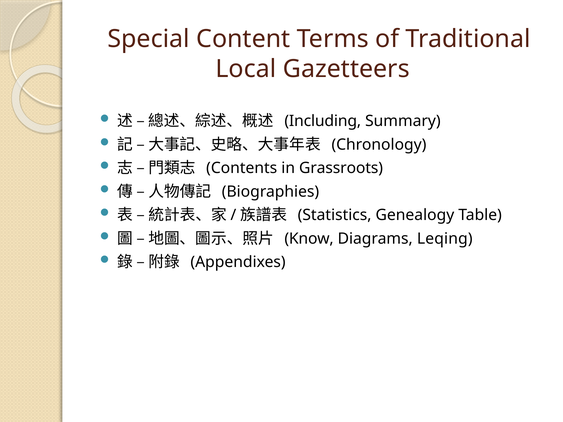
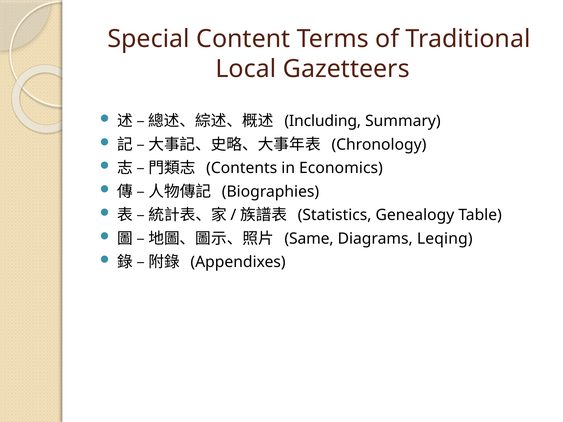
Grassroots: Grassroots -> Economics
Know: Know -> Same
